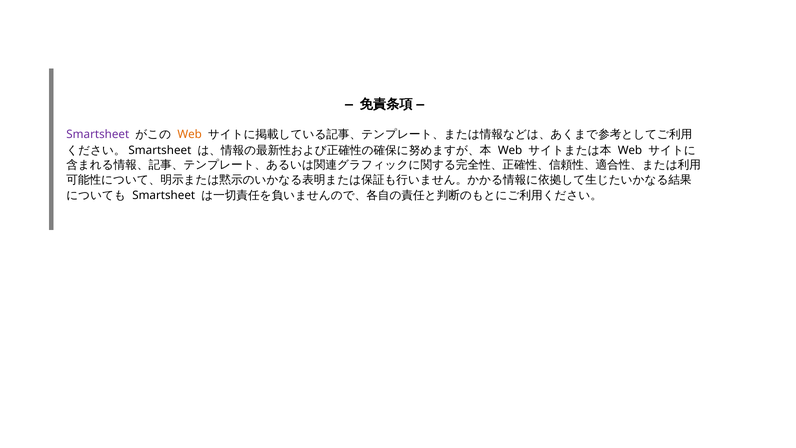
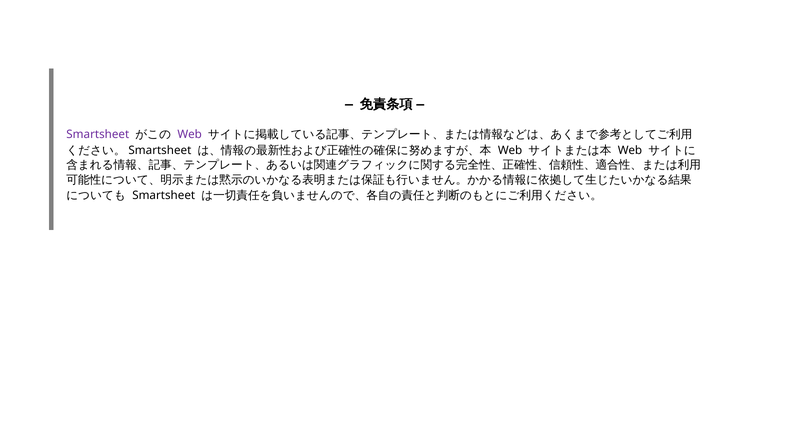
Web at (190, 134) colour: orange -> purple
